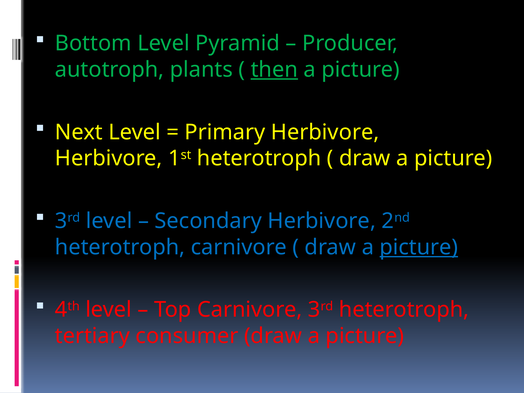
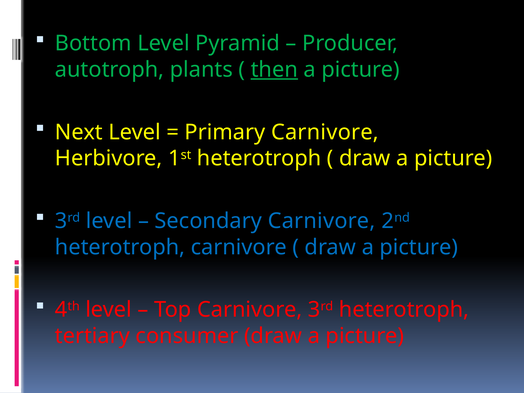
Primary Herbivore: Herbivore -> Carnivore
Secondary Herbivore: Herbivore -> Carnivore
picture at (419, 247) underline: present -> none
